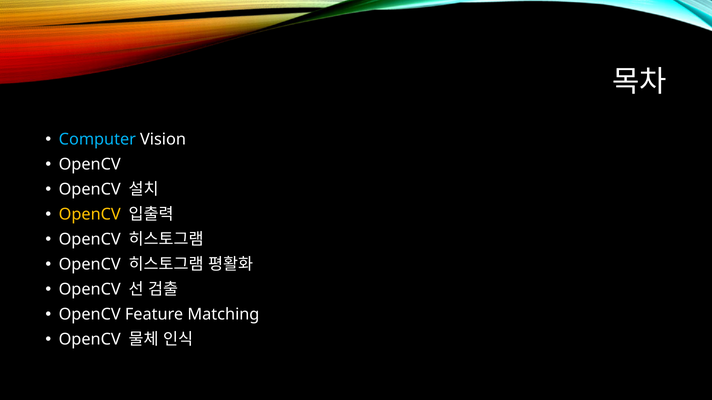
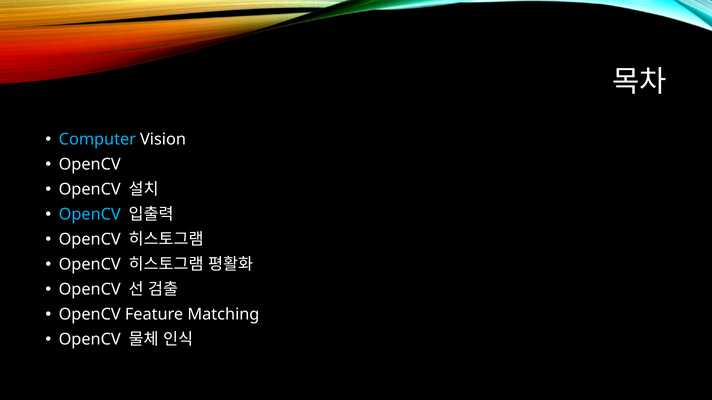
OpenCV at (90, 215) colour: yellow -> light blue
